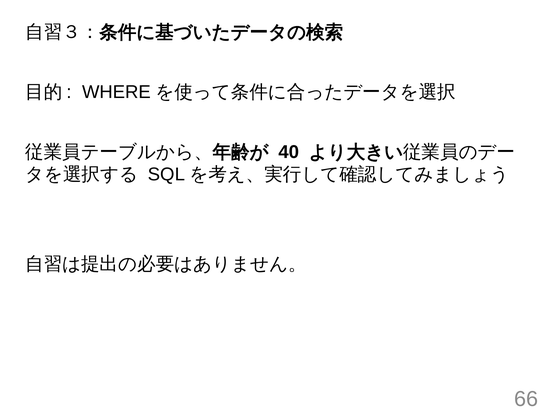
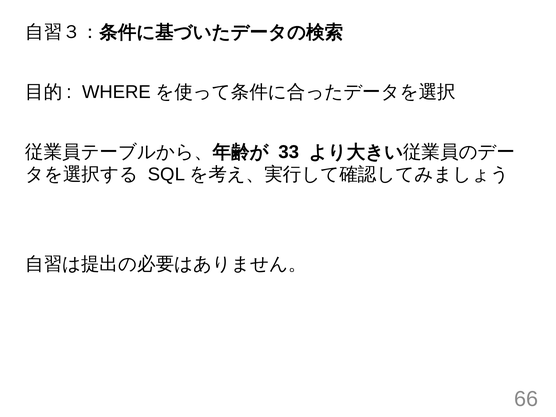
40: 40 -> 33
